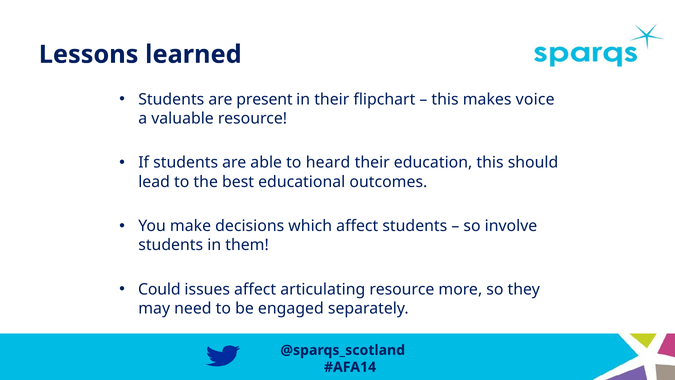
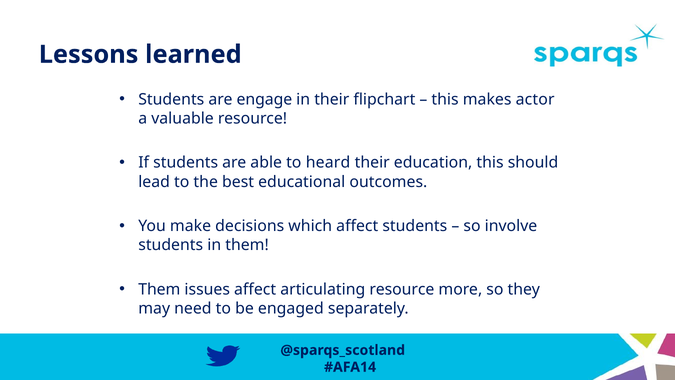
present: present -> engage
voice: voice -> actor
Could at (159, 289): Could -> Them
